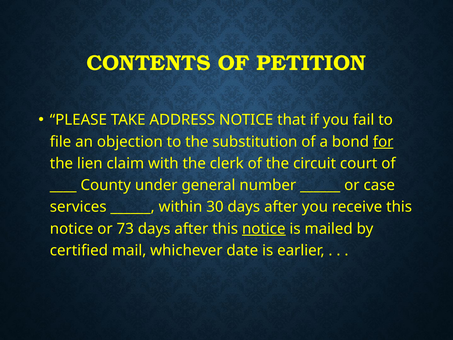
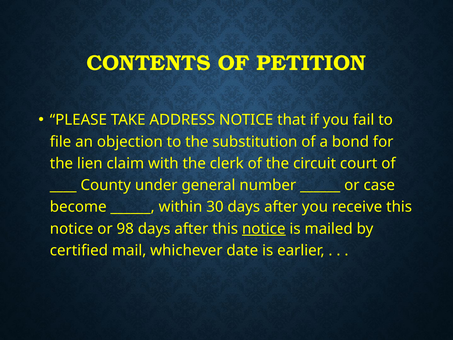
for underline: present -> none
services: services -> become
73: 73 -> 98
